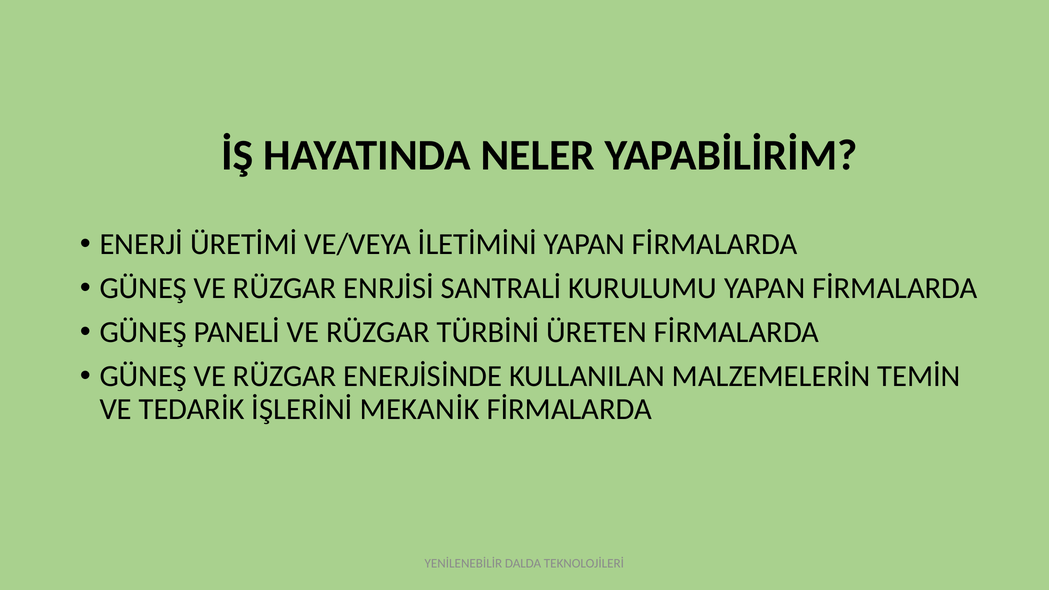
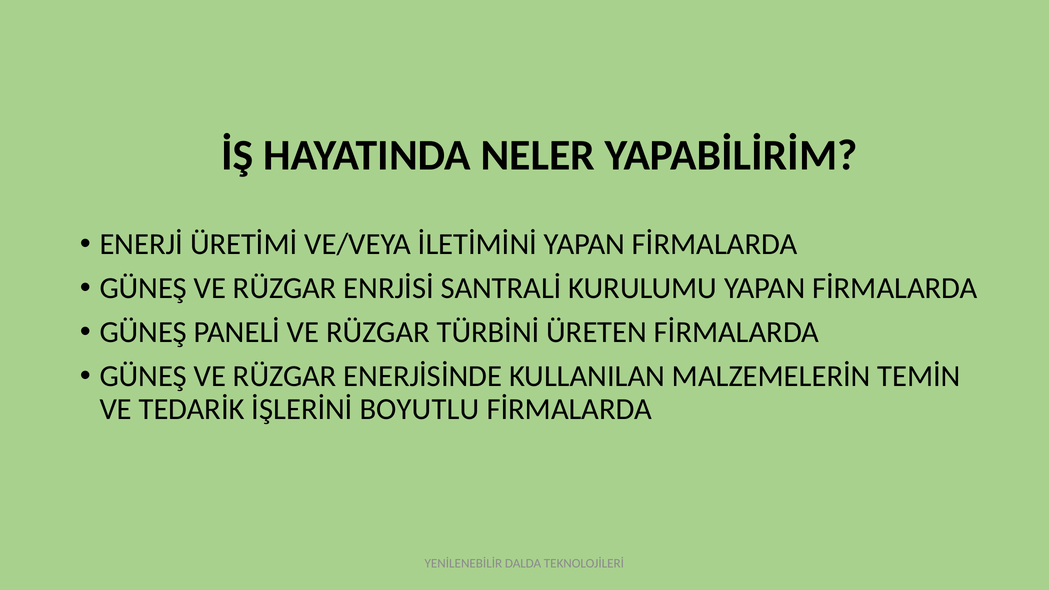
MEKANİK: MEKANİK -> BOYUTLU
